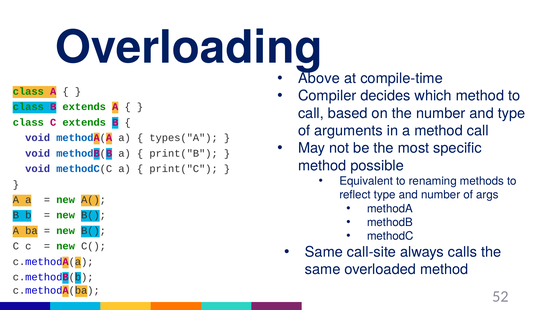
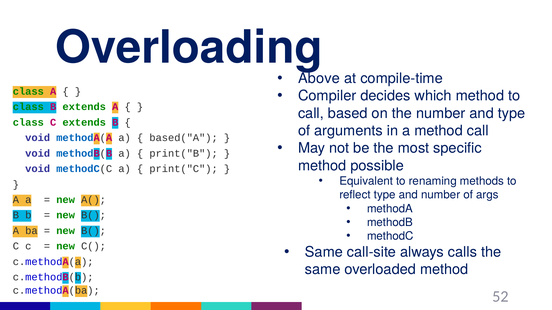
types("A: types("A -> based("A
